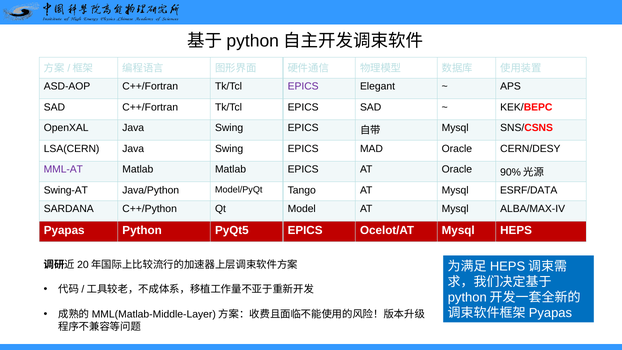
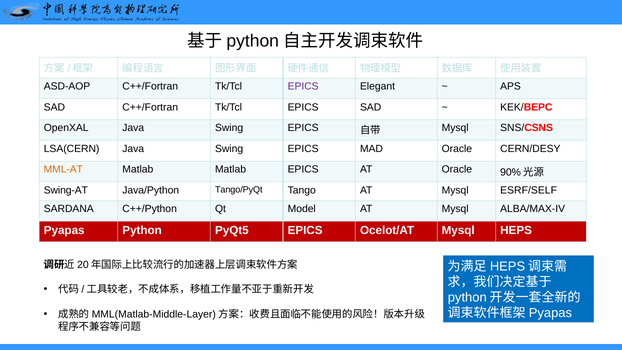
MML-AT colour: purple -> orange
Model/PyQt: Model/PyQt -> Tango/PyQt
ESRF/DATA: ESRF/DATA -> ESRF/SELF
